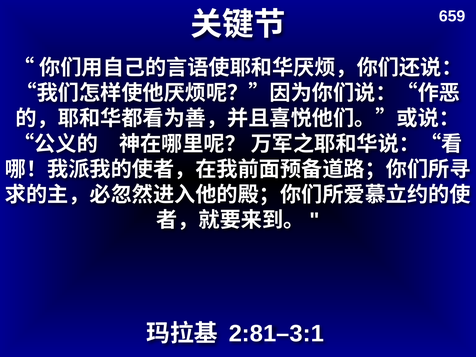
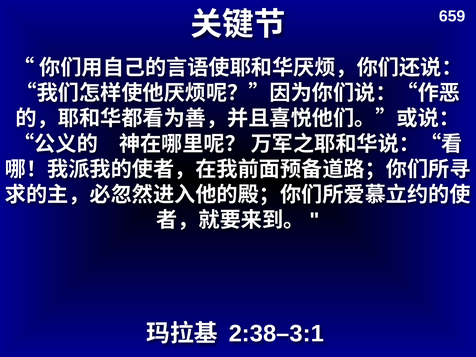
2:81–3:1: 2:81–3:1 -> 2:38–3:1
